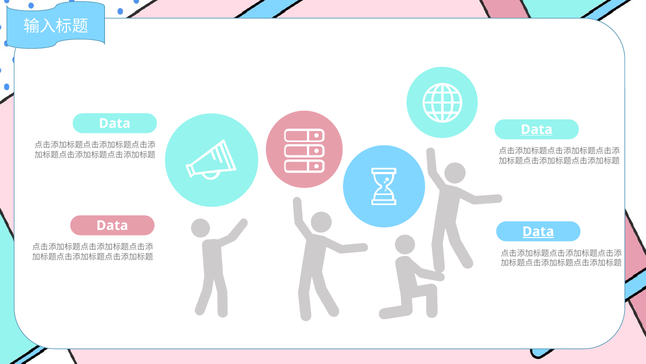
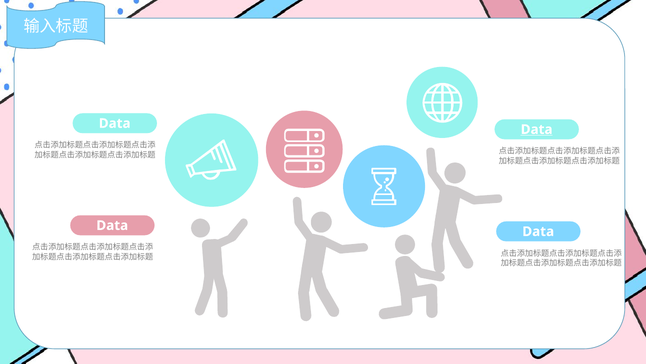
Data at (538, 231) underline: present -> none
